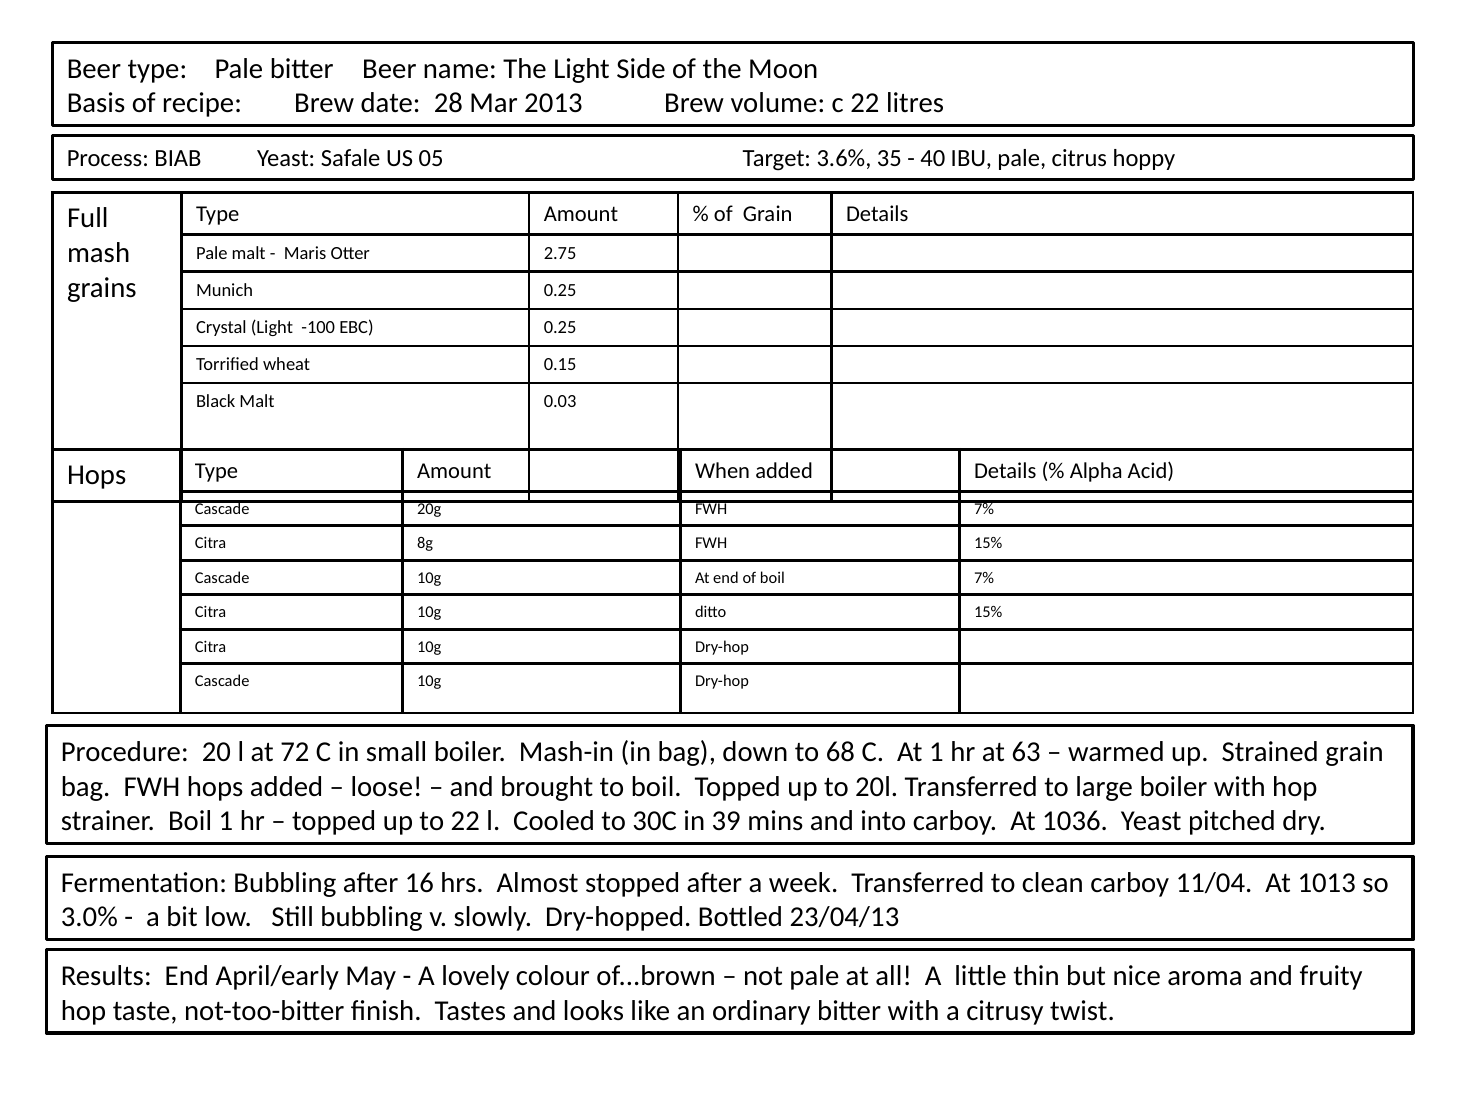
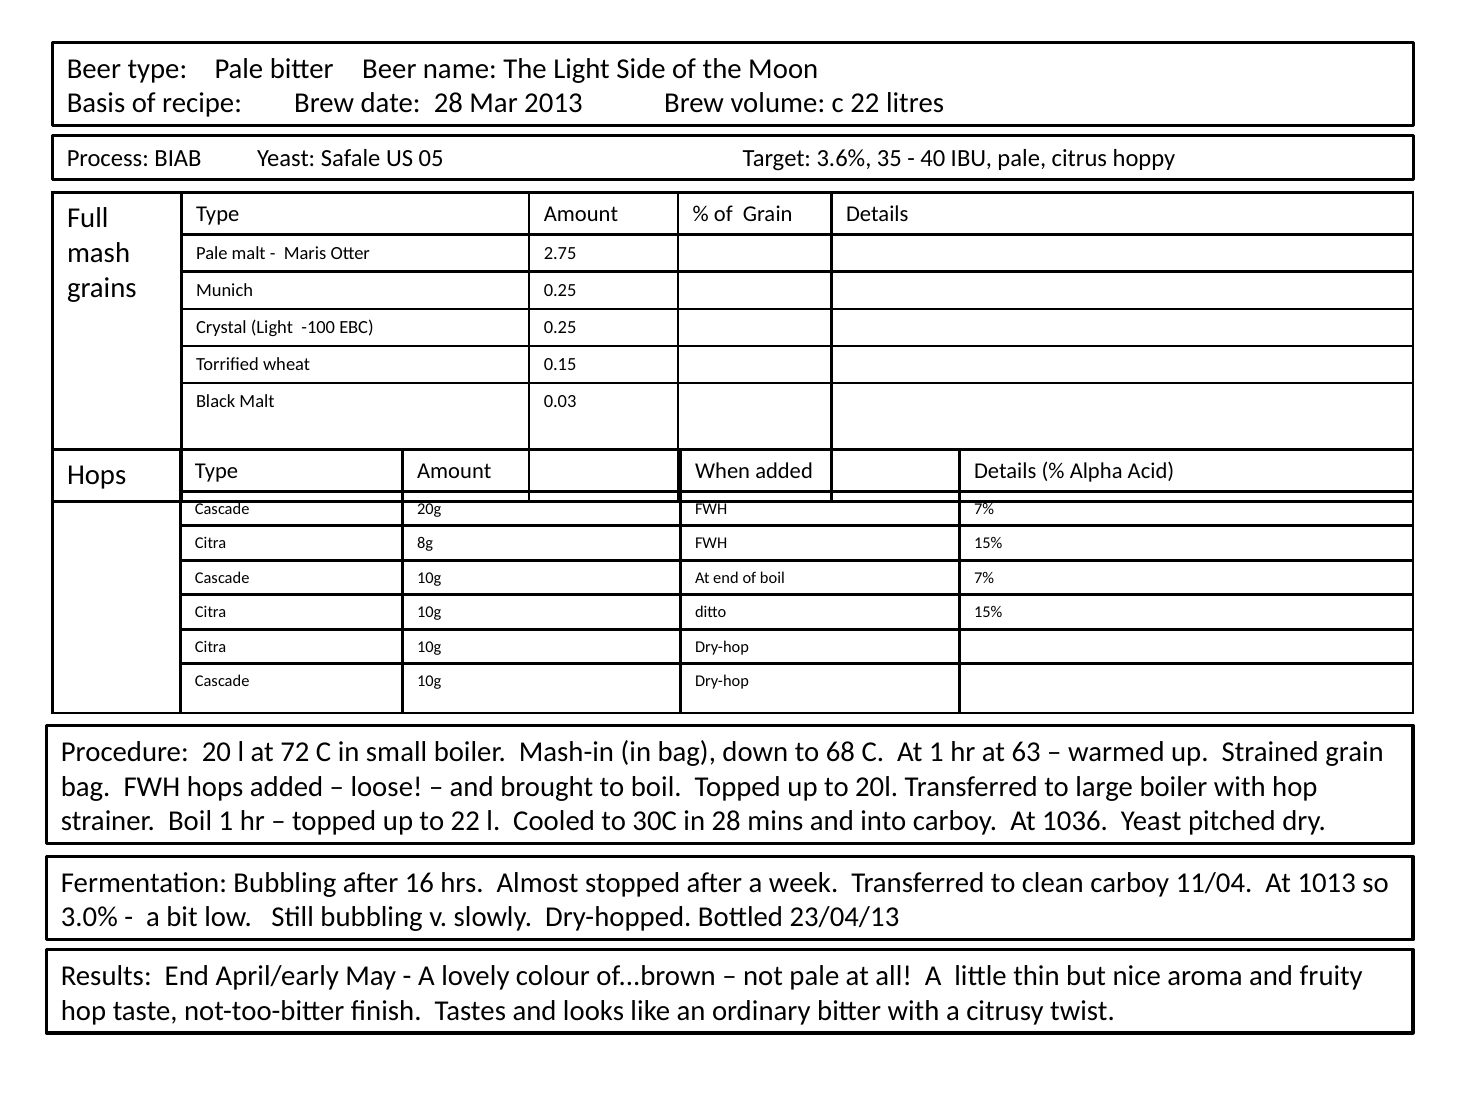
in 39: 39 -> 28
